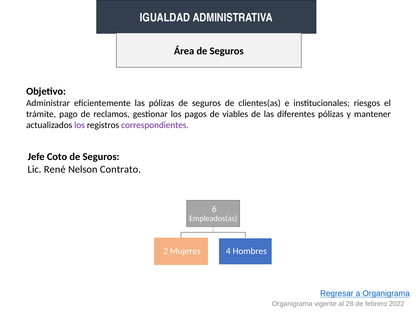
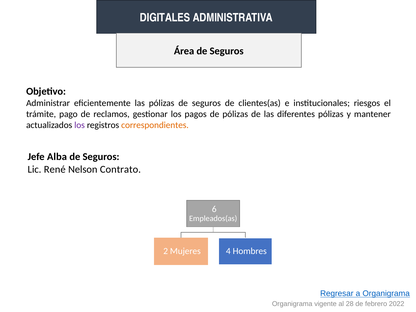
IGUALDAD: IGUALDAD -> DIGITALES
de viables: viables -> pólizas
correspondientes colour: purple -> orange
Coto: Coto -> Alba
